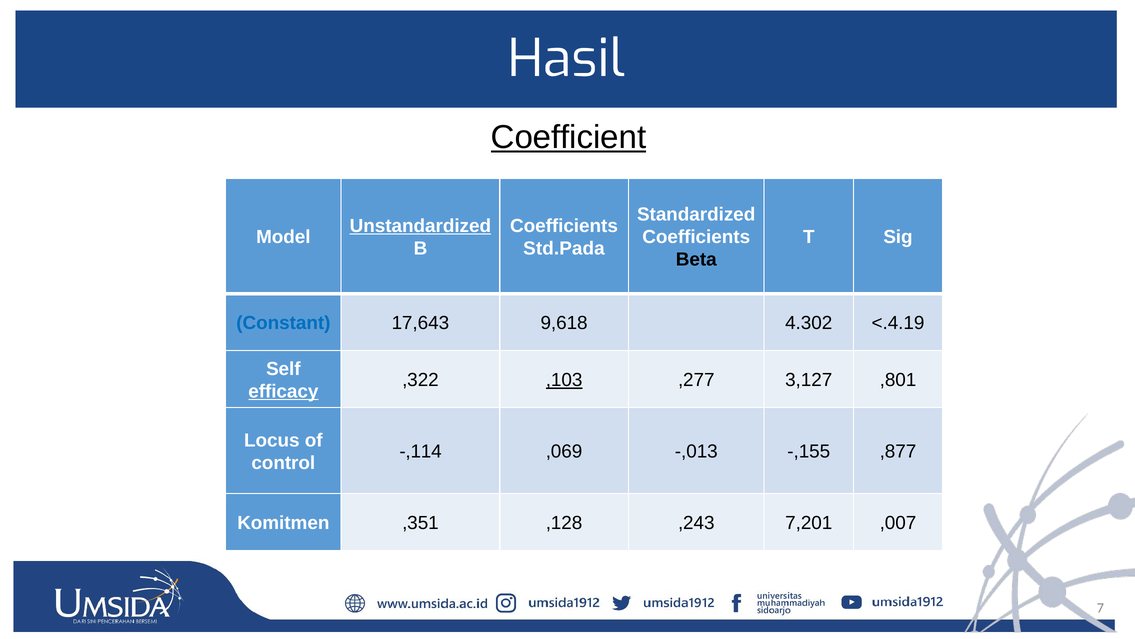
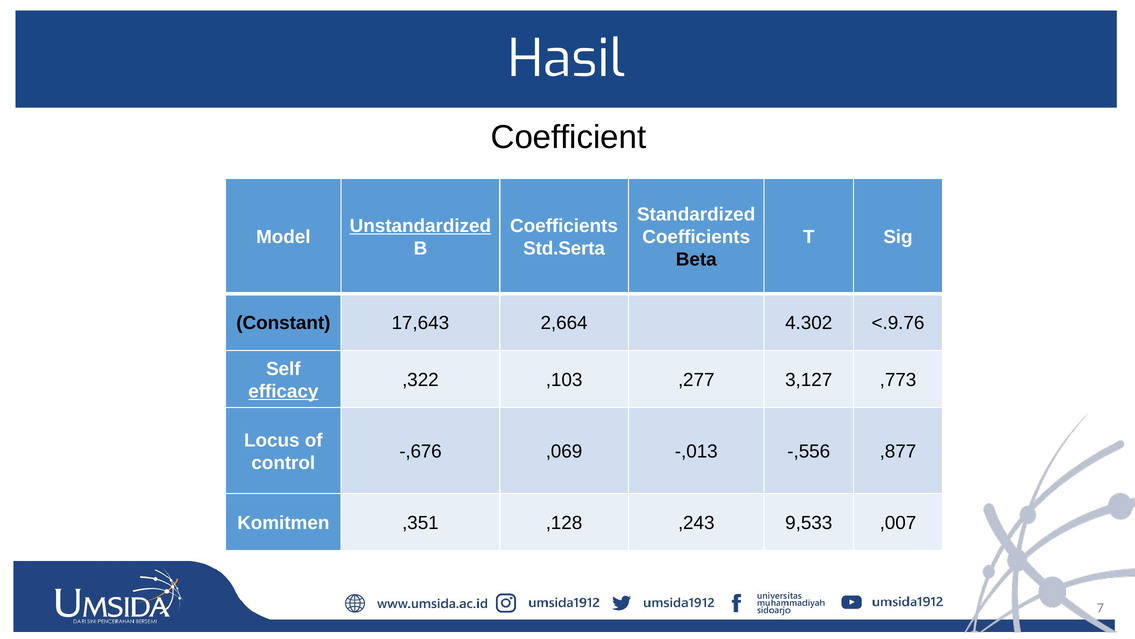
Coefficient underline: present -> none
Std.Pada: Std.Pada -> Std.Serta
Constant colour: blue -> black
9,618: 9,618 -> 2,664
<.4.19: <.4.19 -> <.9.76
,103 underline: present -> none
,801: ,801 -> ,773
-,114: -,114 -> -,676
-,155: -,155 -> -,556
7,201: 7,201 -> 9,533
